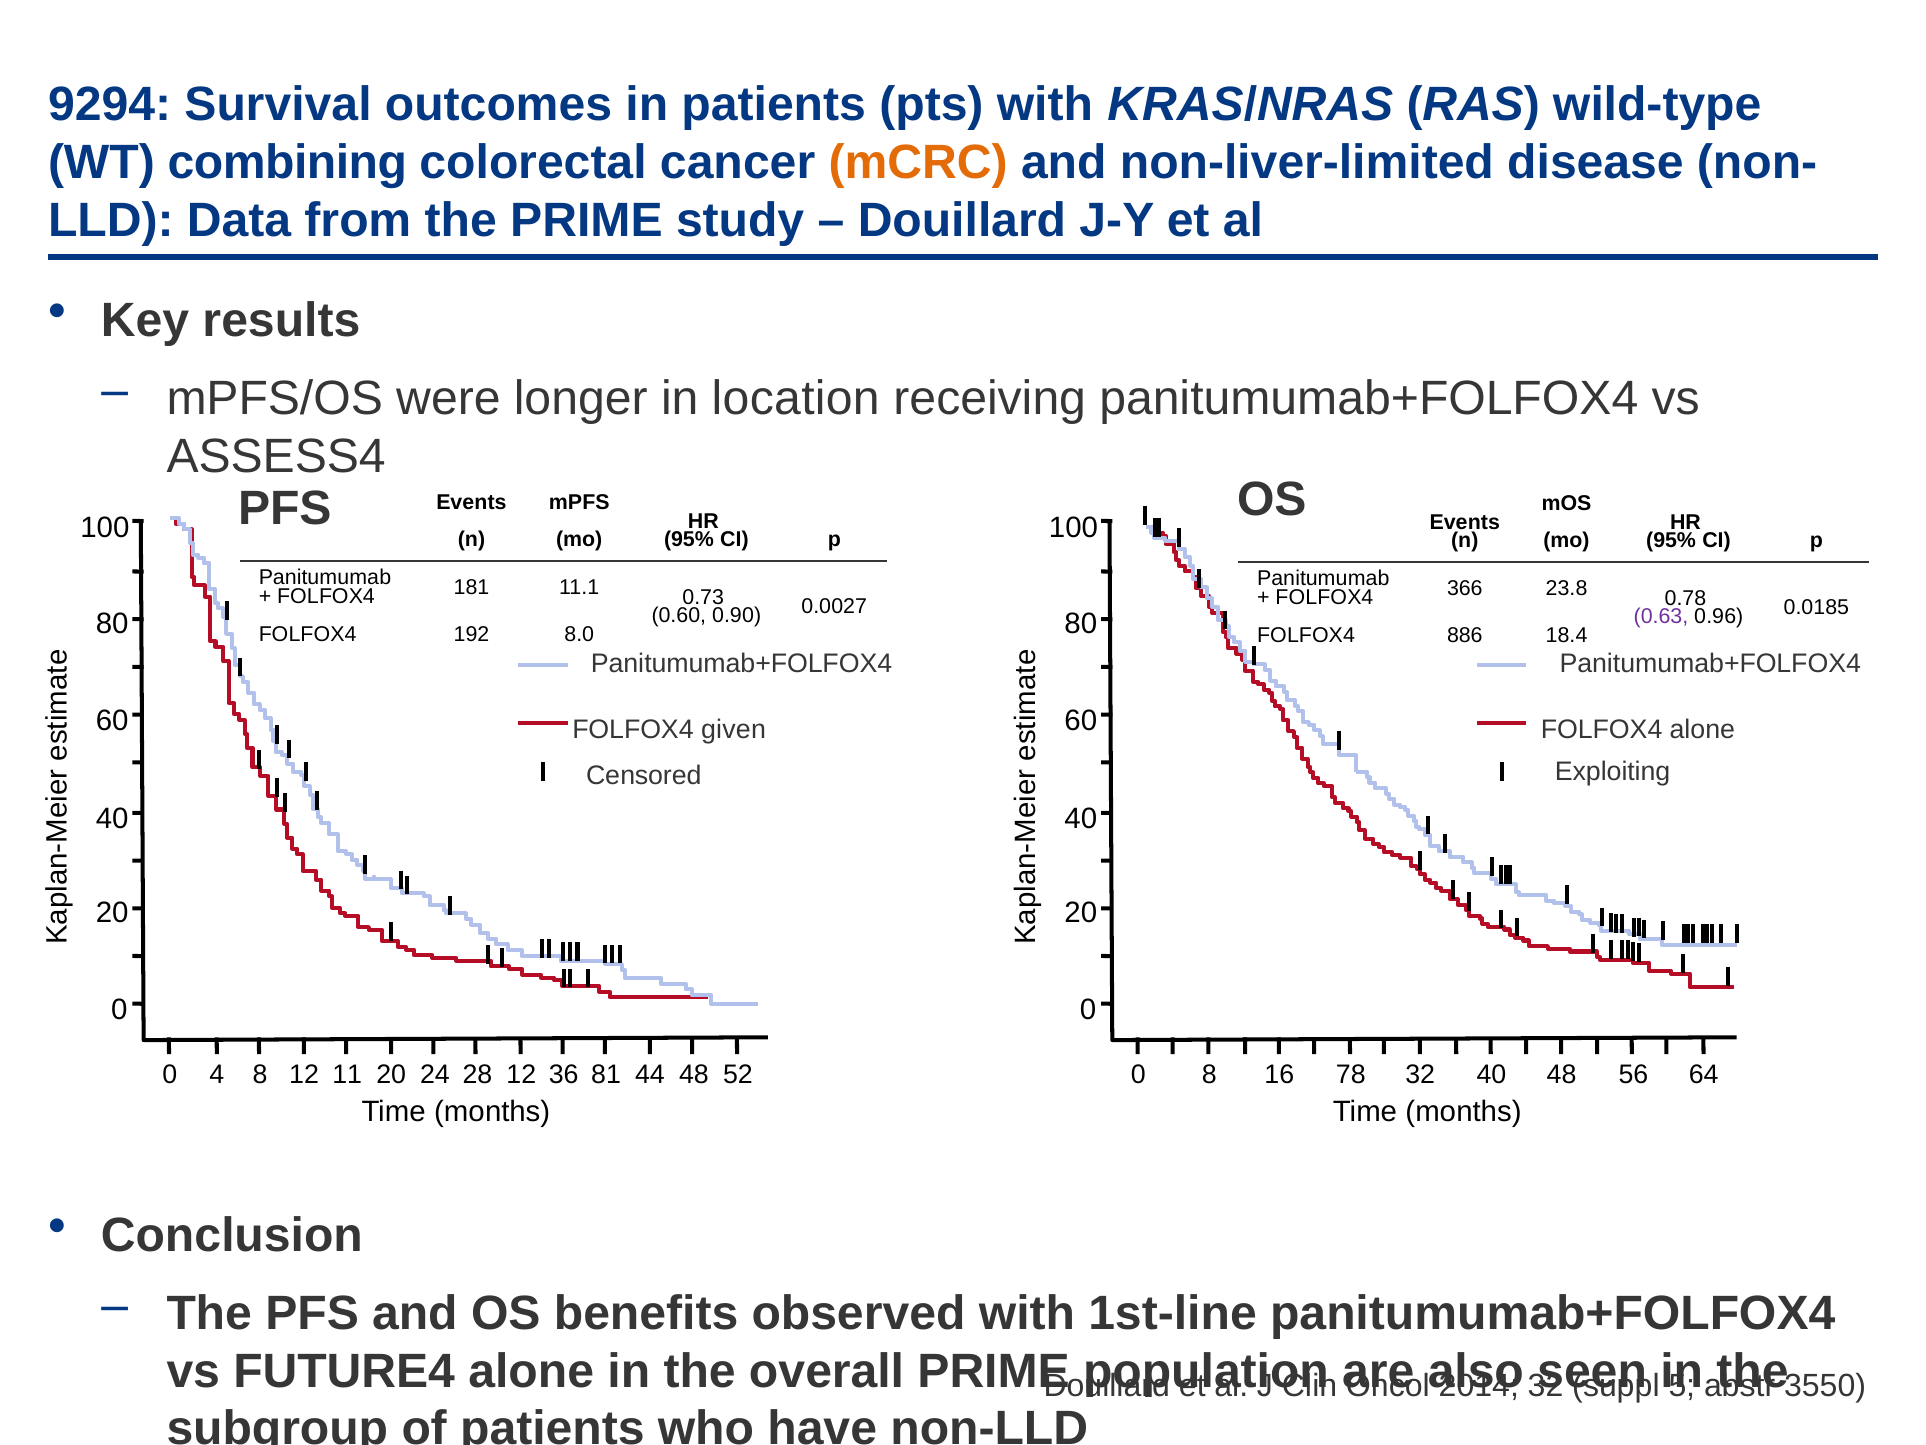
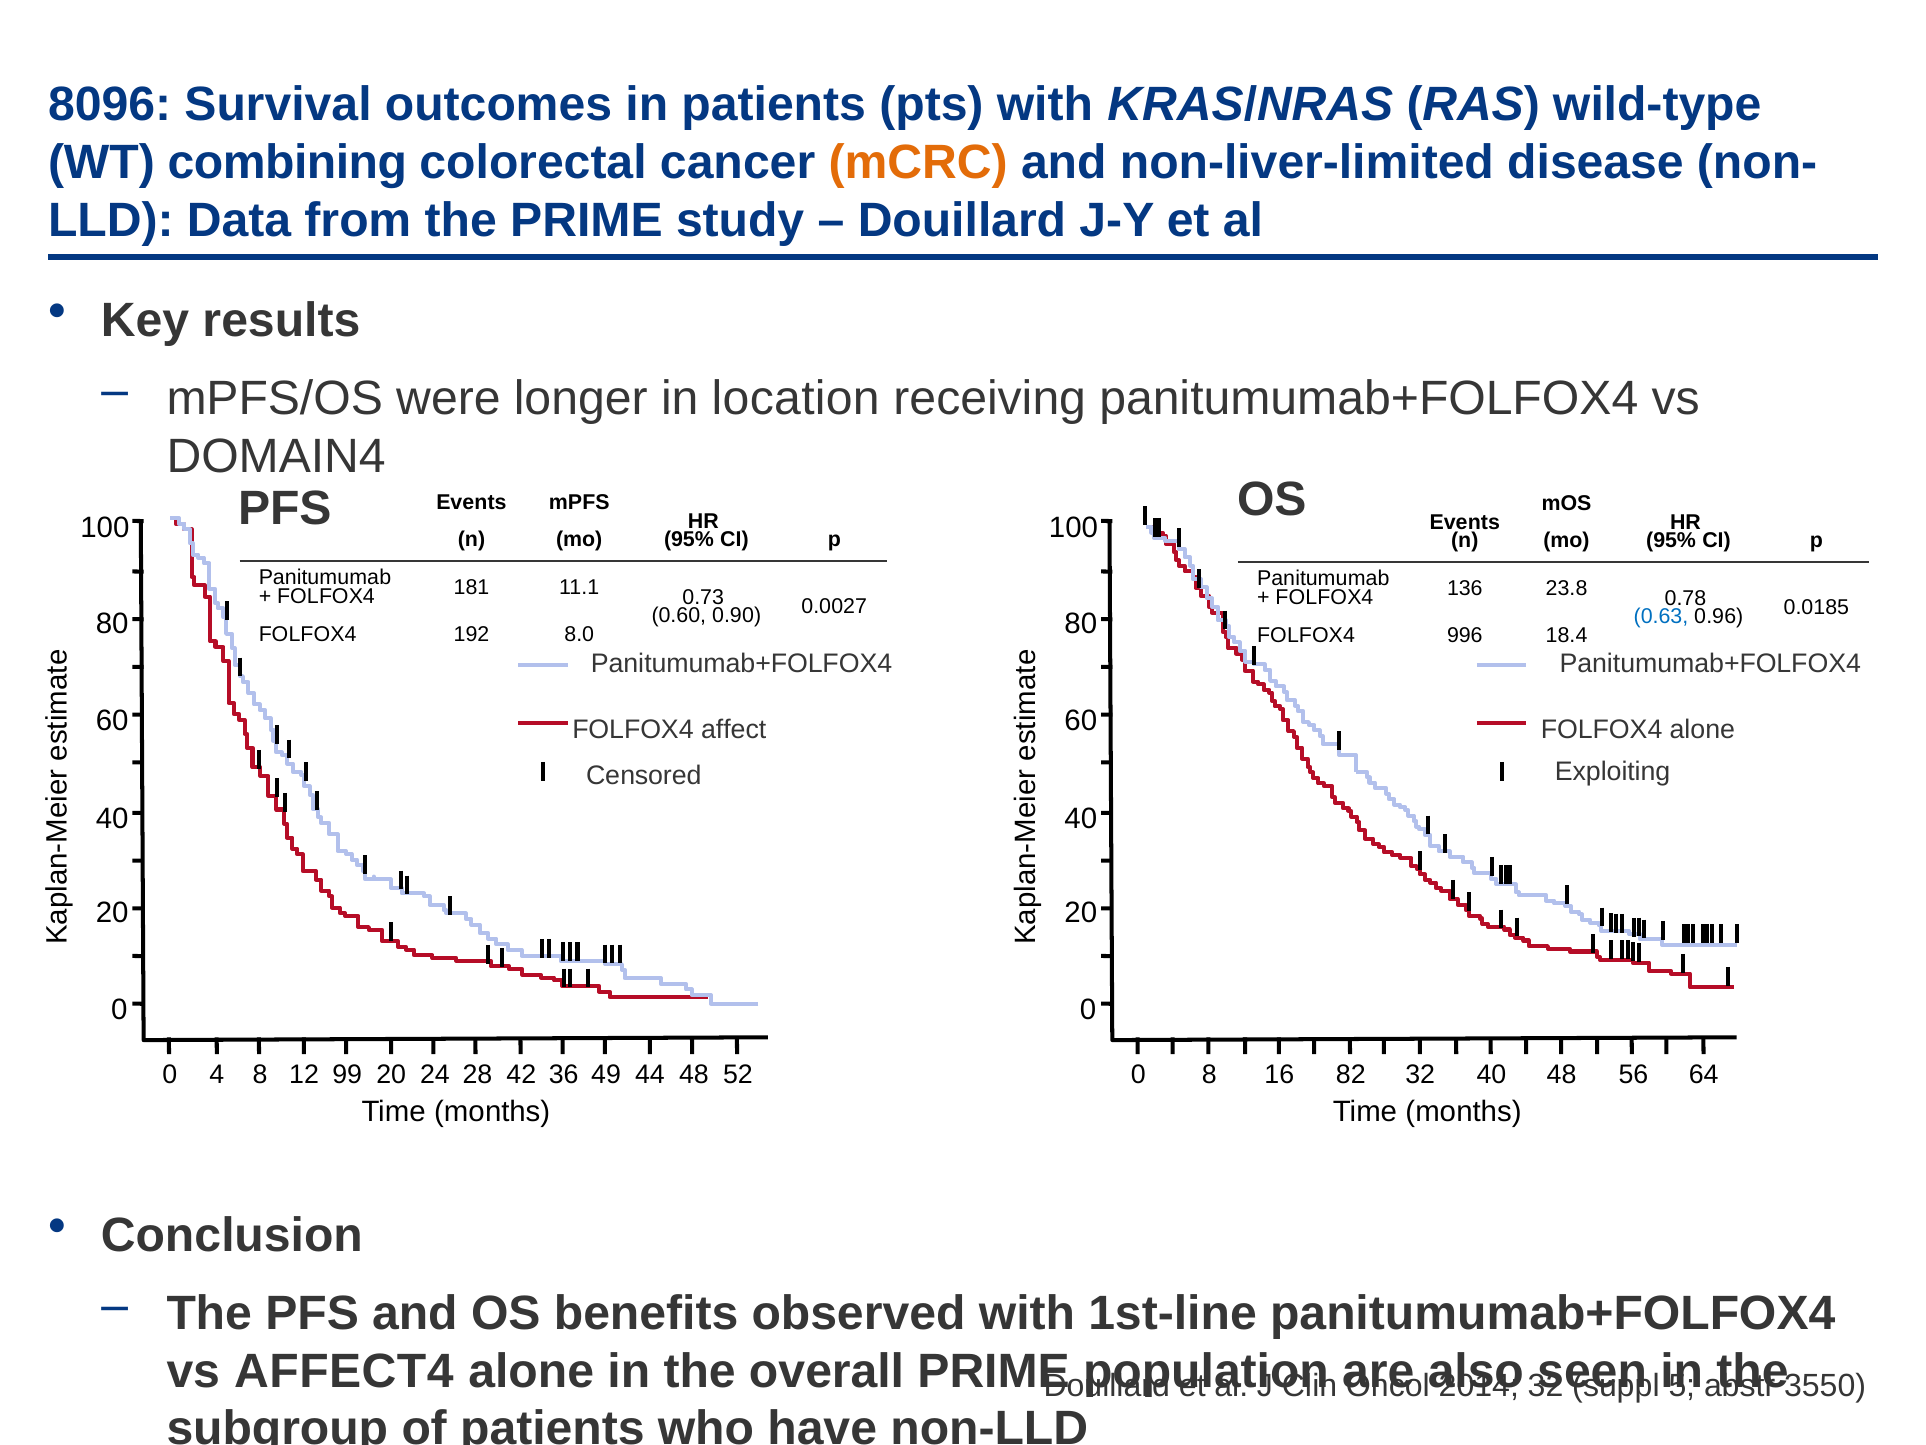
9294: 9294 -> 8096
ASSESS4: ASSESS4 -> DOMAIN4
366: 366 -> 136
0.63 colour: purple -> blue
886: 886 -> 996
given: given -> affect
11: 11 -> 99
28 12: 12 -> 42
81: 81 -> 49
78: 78 -> 82
FUTURE4: FUTURE4 -> AFFECT4
